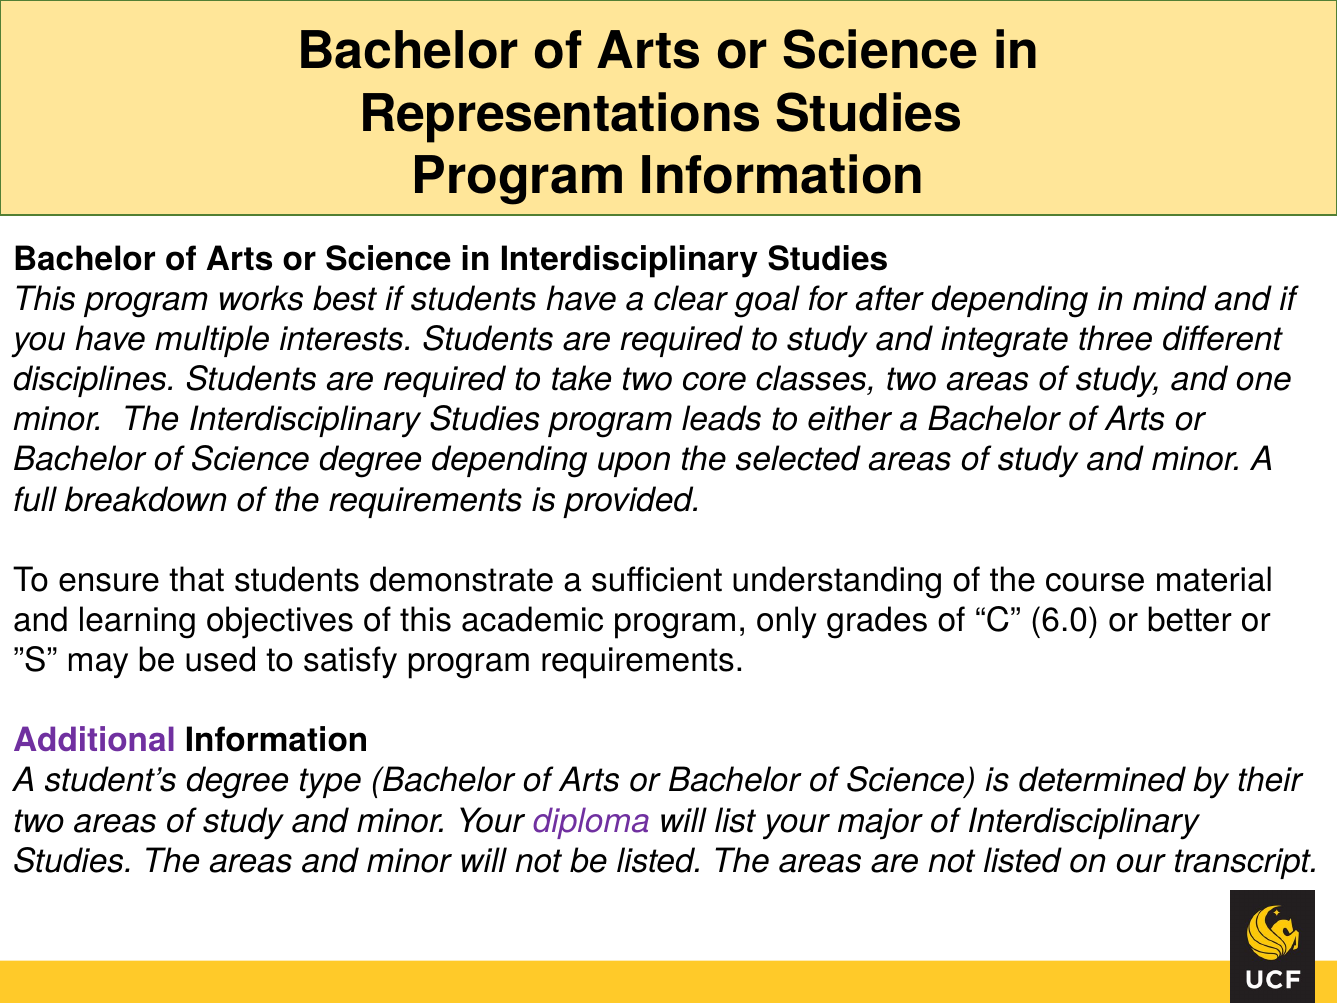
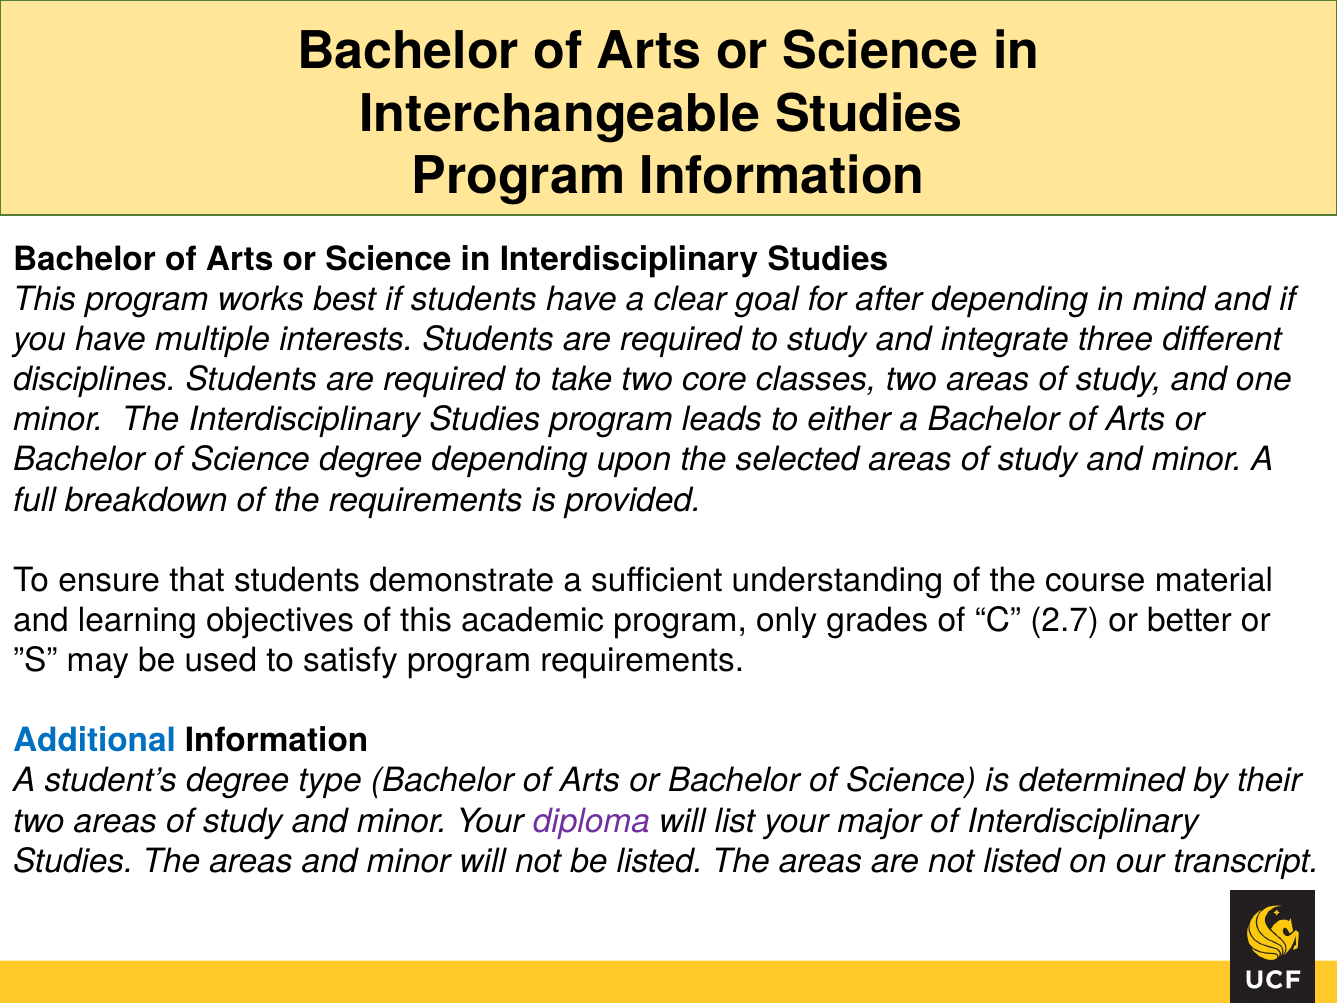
Representations: Representations -> Interchangeable
6.0: 6.0 -> 2.7
Additional colour: purple -> blue
